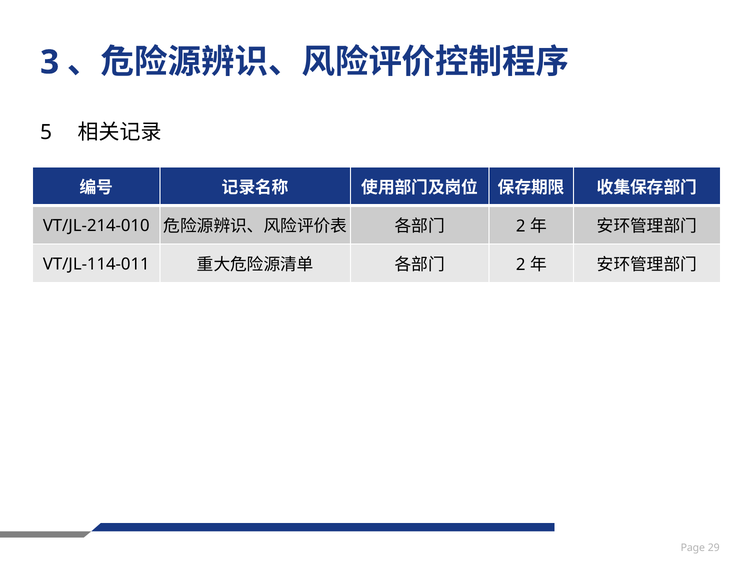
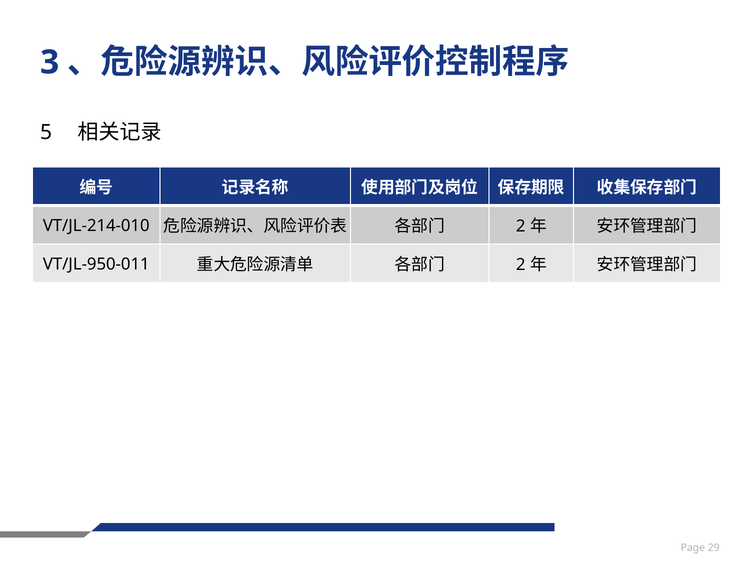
VT/JL-114-011: VT/JL-114-011 -> VT/JL-950-011
